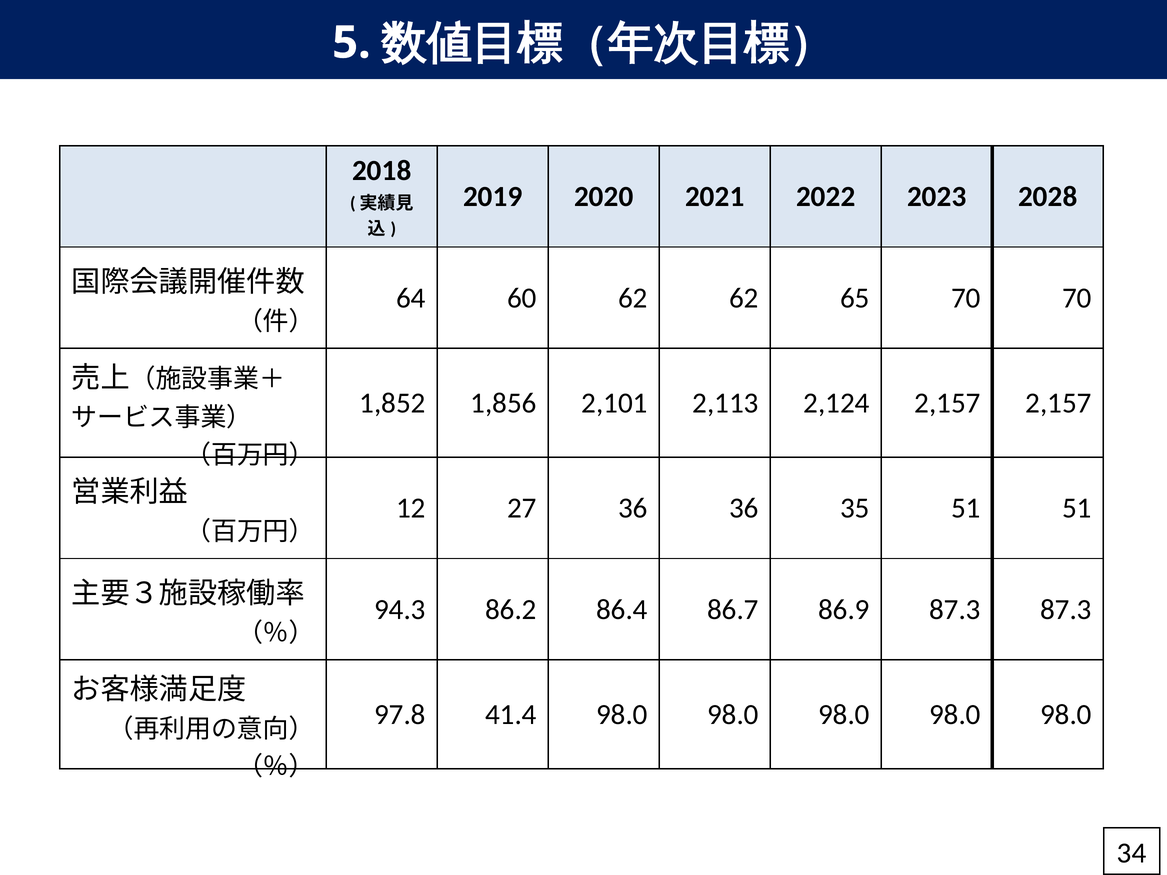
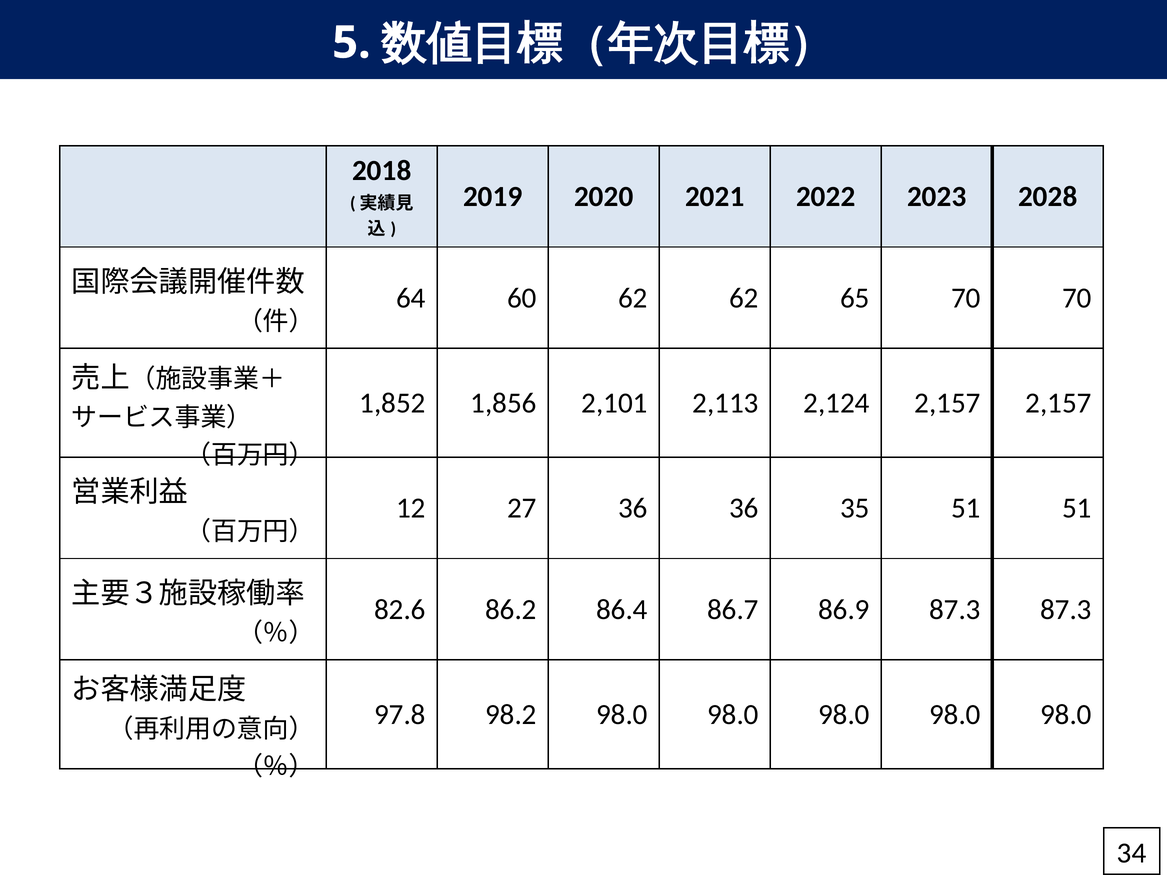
94.3: 94.3 -> 82.6
41.4: 41.4 -> 98.2
